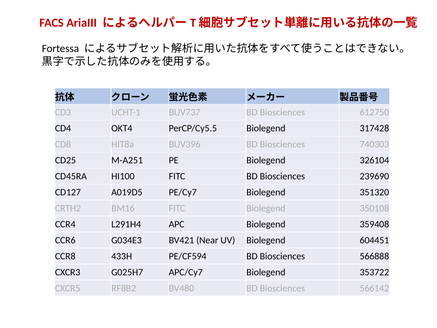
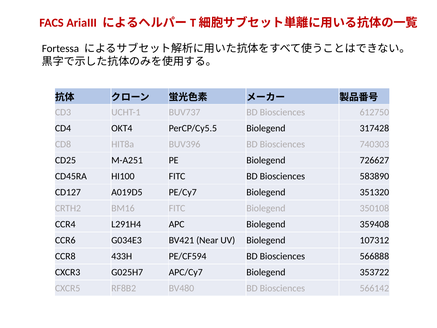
326104: 326104 -> 726627
239690: 239690 -> 583890
604451: 604451 -> 107312
